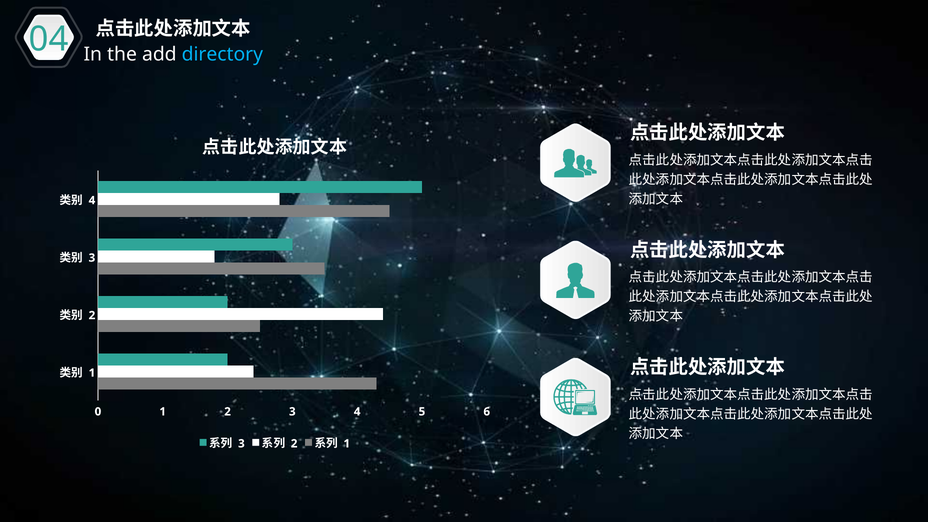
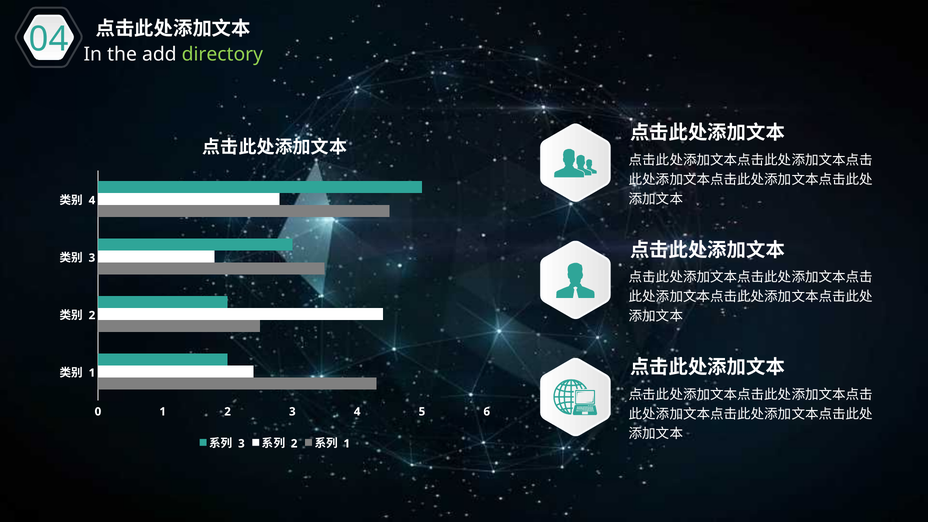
directory colour: light blue -> light green
